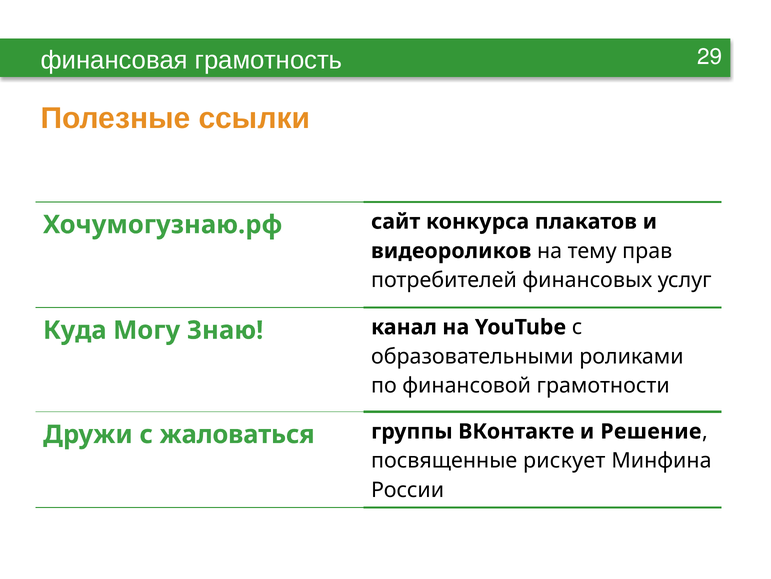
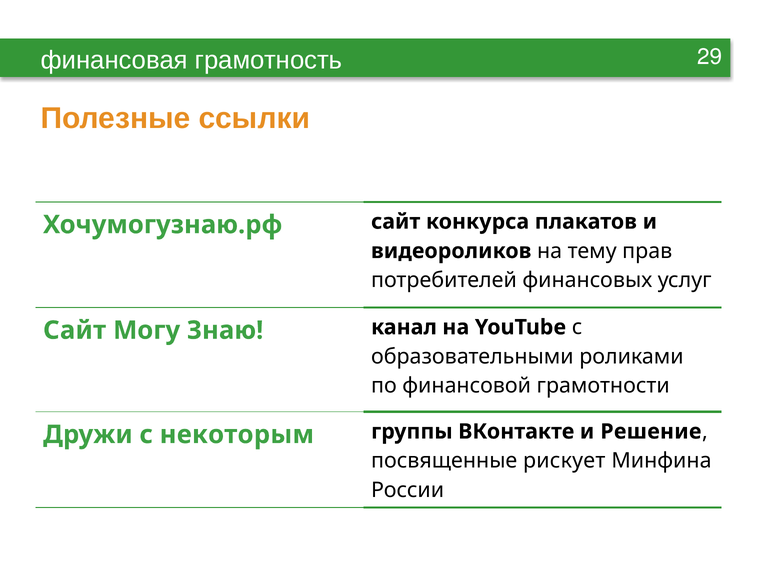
Куда at (75, 330): Куда -> Сайт
жаловаться: жаловаться -> некоторым
